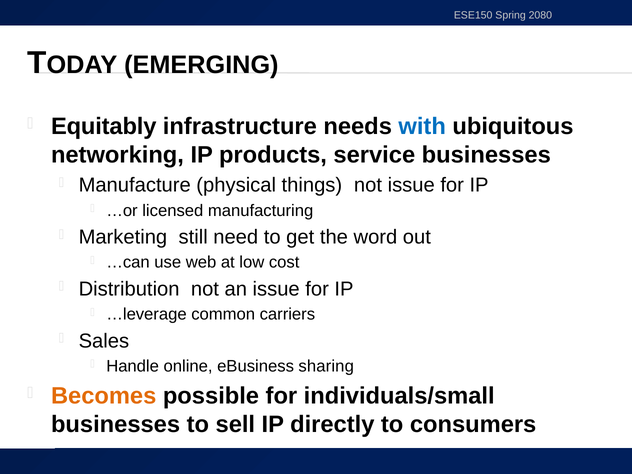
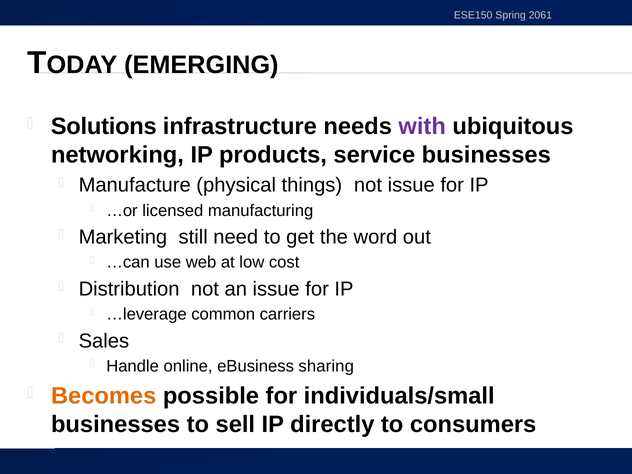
2080: 2080 -> 2061
Equitably: Equitably -> Solutions
with colour: blue -> purple
